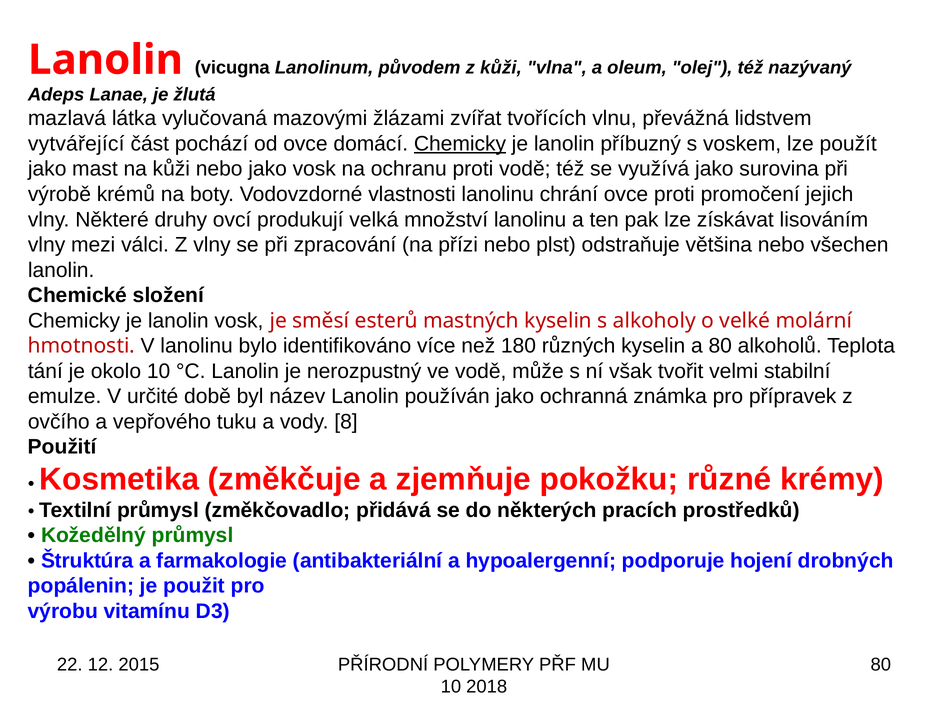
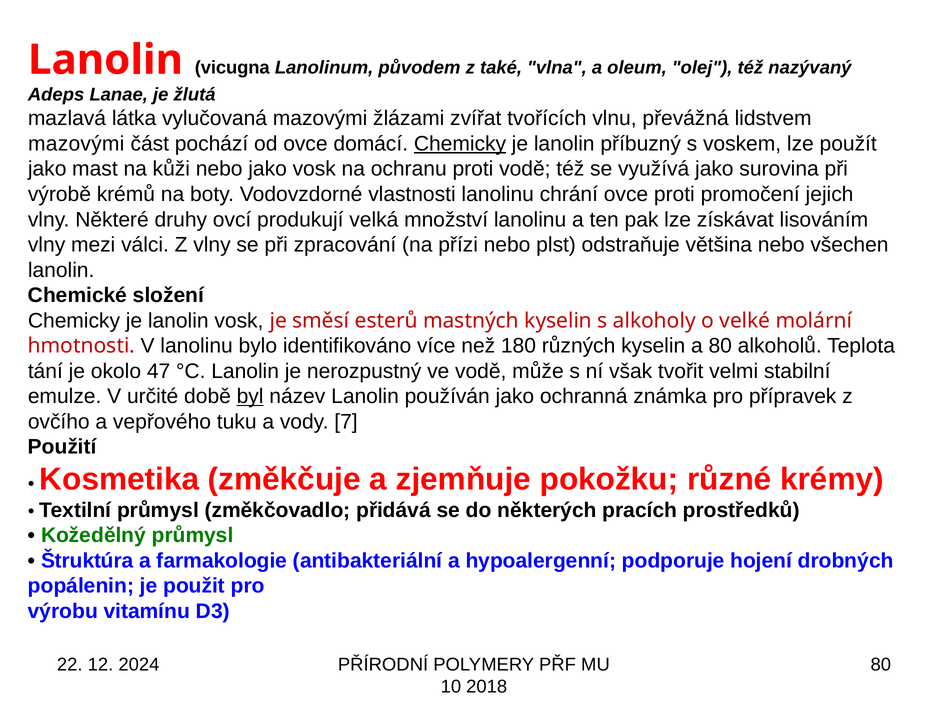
z kůži: kůži -> také
vytvářející at (76, 144): vytvářející -> mazovými
okolo 10: 10 -> 47
byl underline: none -> present
8: 8 -> 7
2015: 2015 -> 2024
